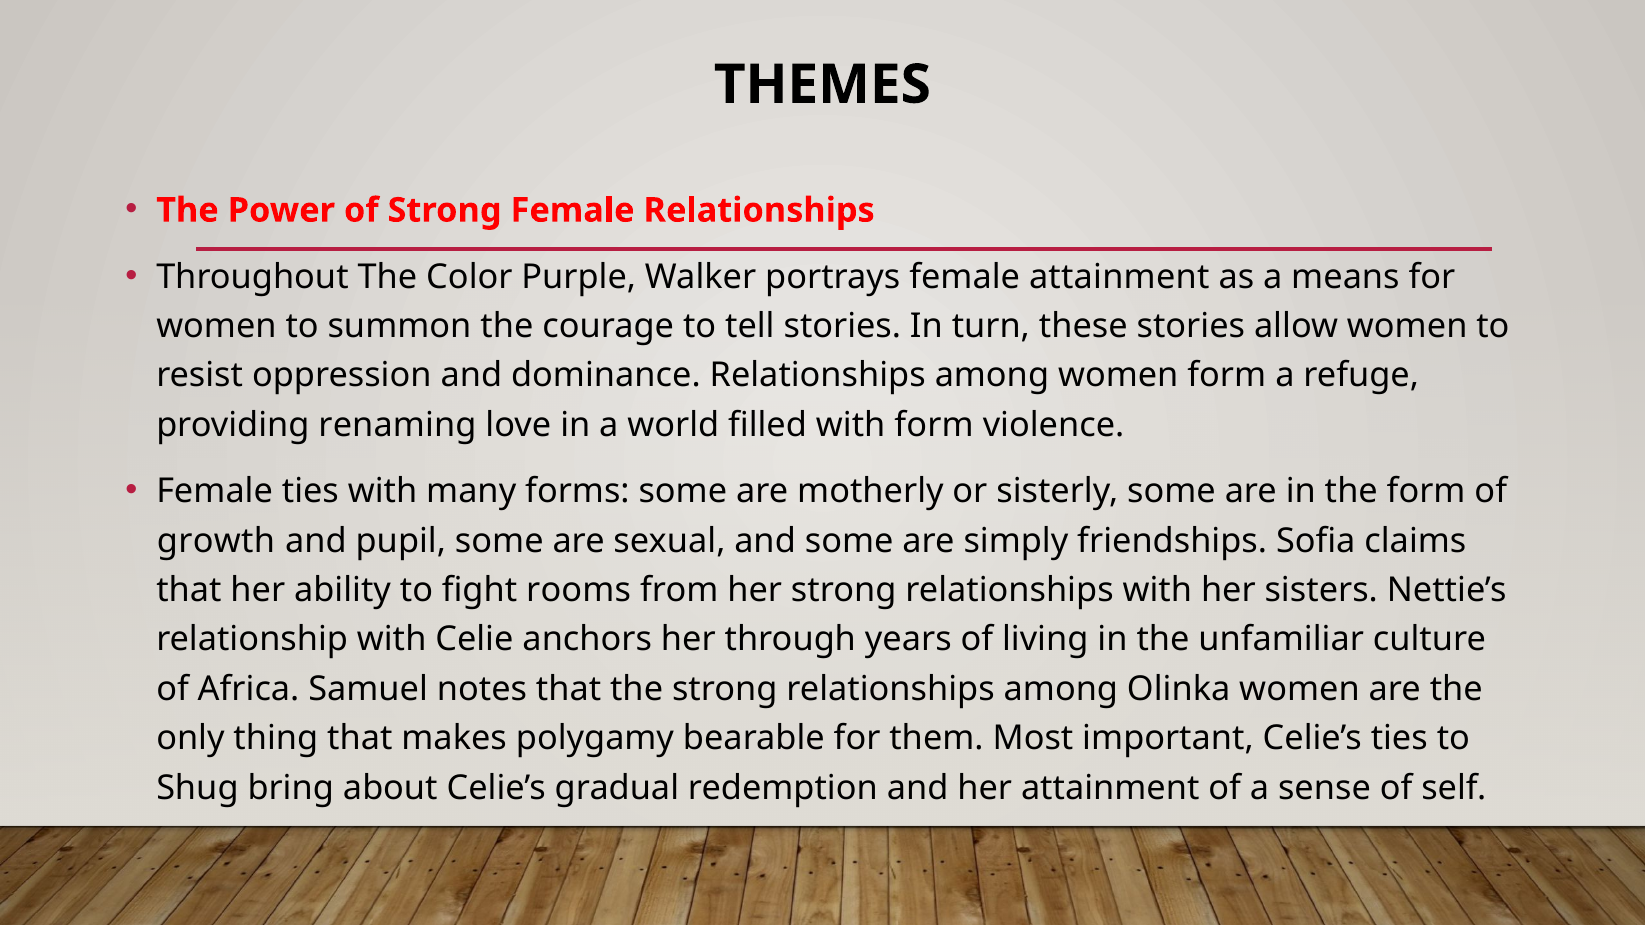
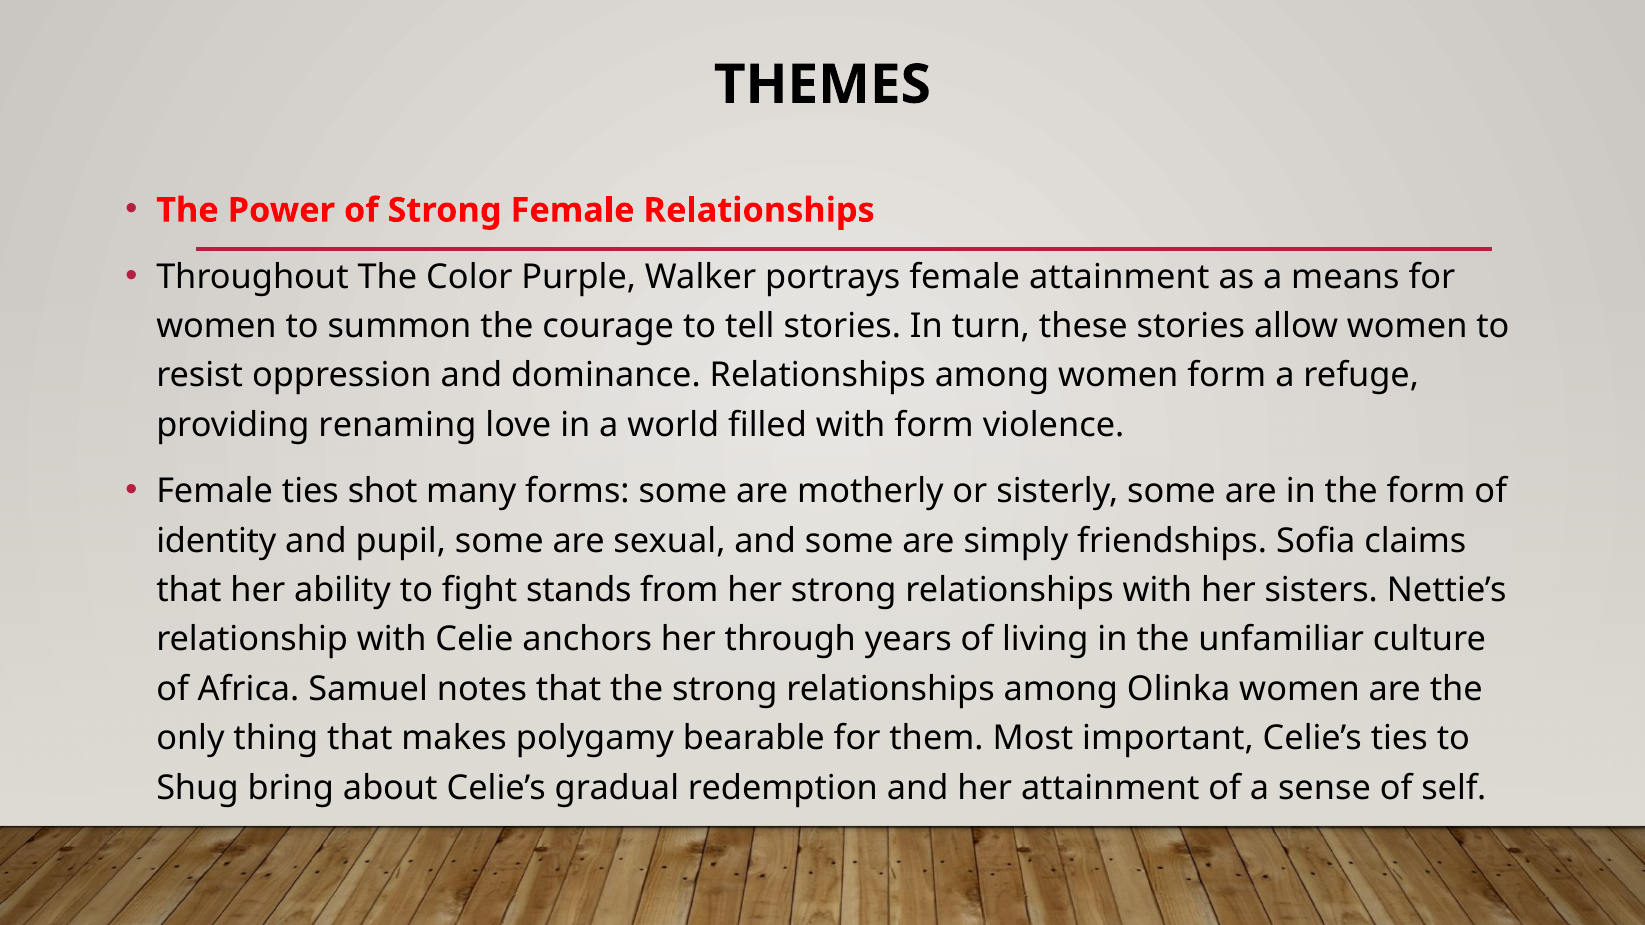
ties with: with -> shot
growth: growth -> identity
rooms: rooms -> stands
